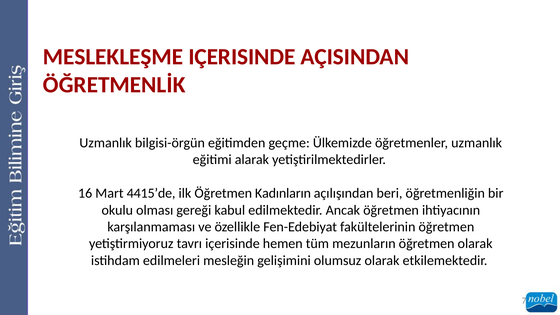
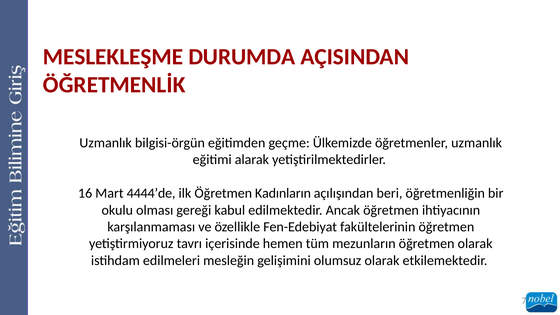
MESLEKLEŞME IÇERISINDE: IÇERISINDE -> DURUMDA
4415’de: 4415’de -> 4444’de
